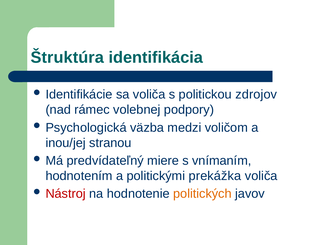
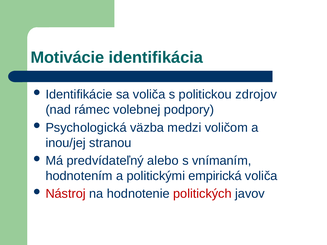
Štruktúra: Štruktúra -> Motivácie
miere: miere -> alebo
prekážka: prekážka -> empirická
politických colour: orange -> red
